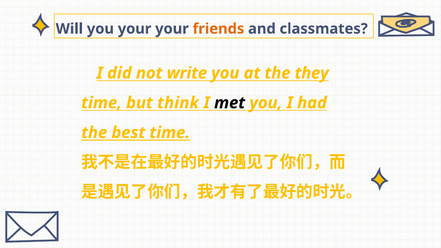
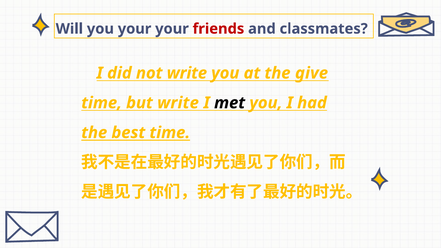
friends colour: orange -> red
they: they -> give
but think: think -> write
